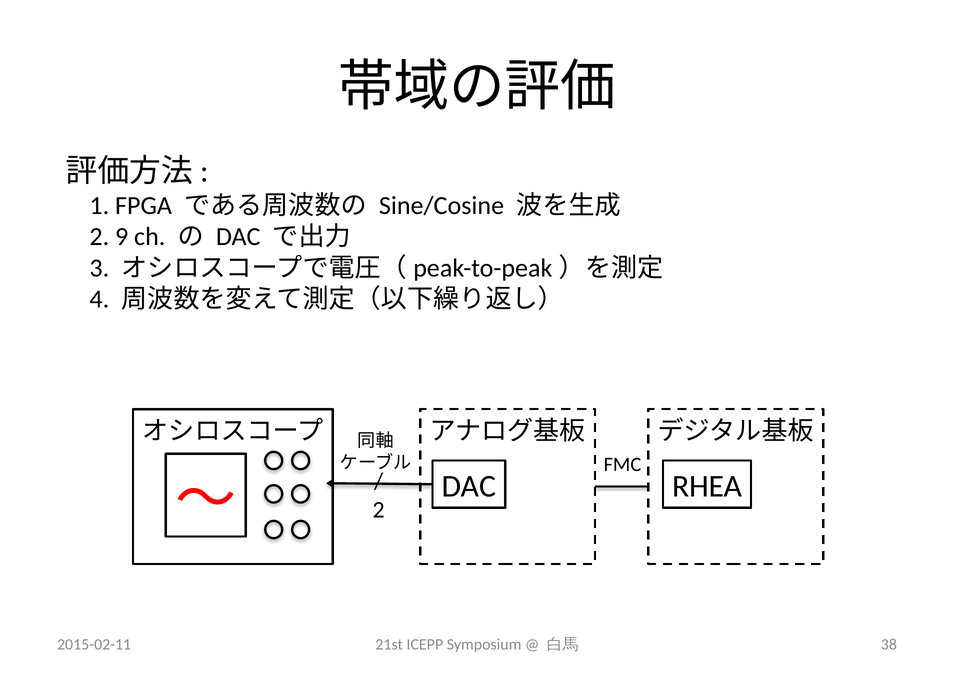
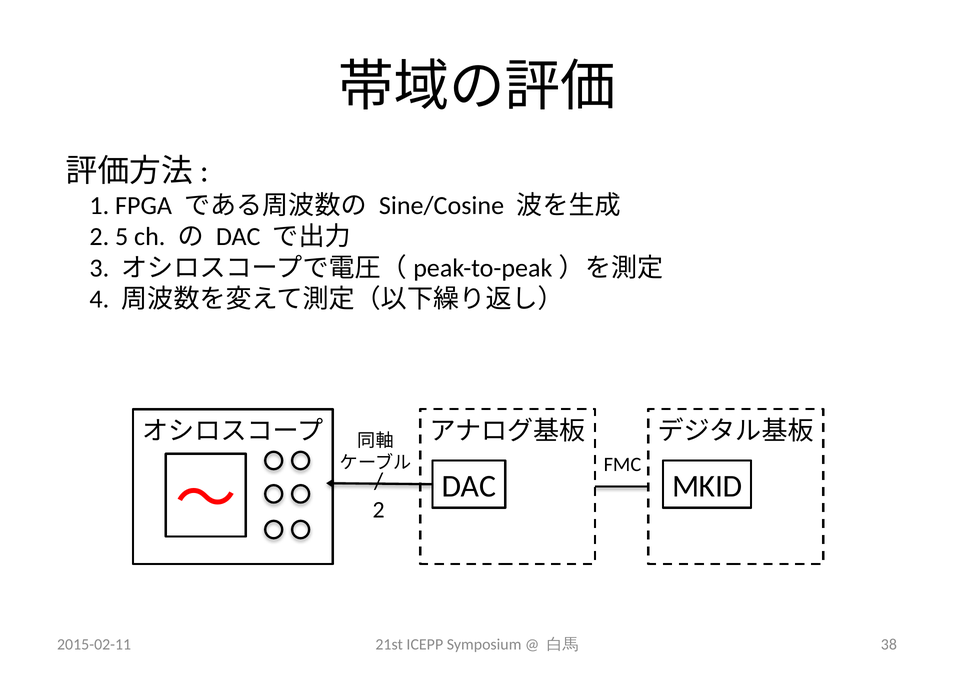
9: 9 -> 5
RHEA: RHEA -> MKID
